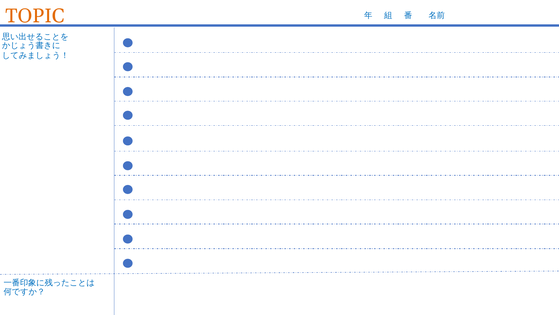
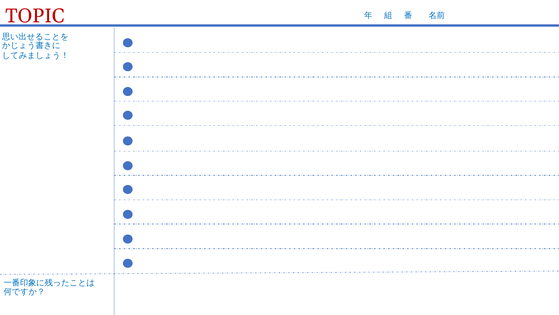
TOPIC colour: orange -> red
